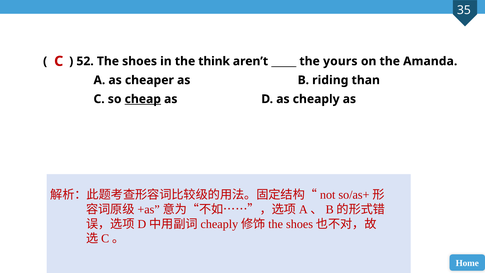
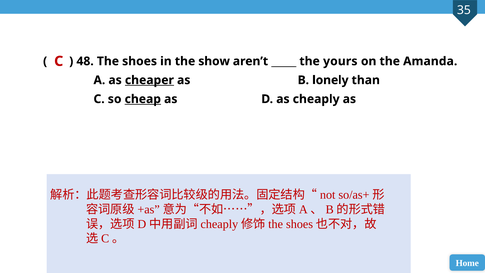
52: 52 -> 48
think: think -> show
cheaper underline: none -> present
riding: riding -> lonely
